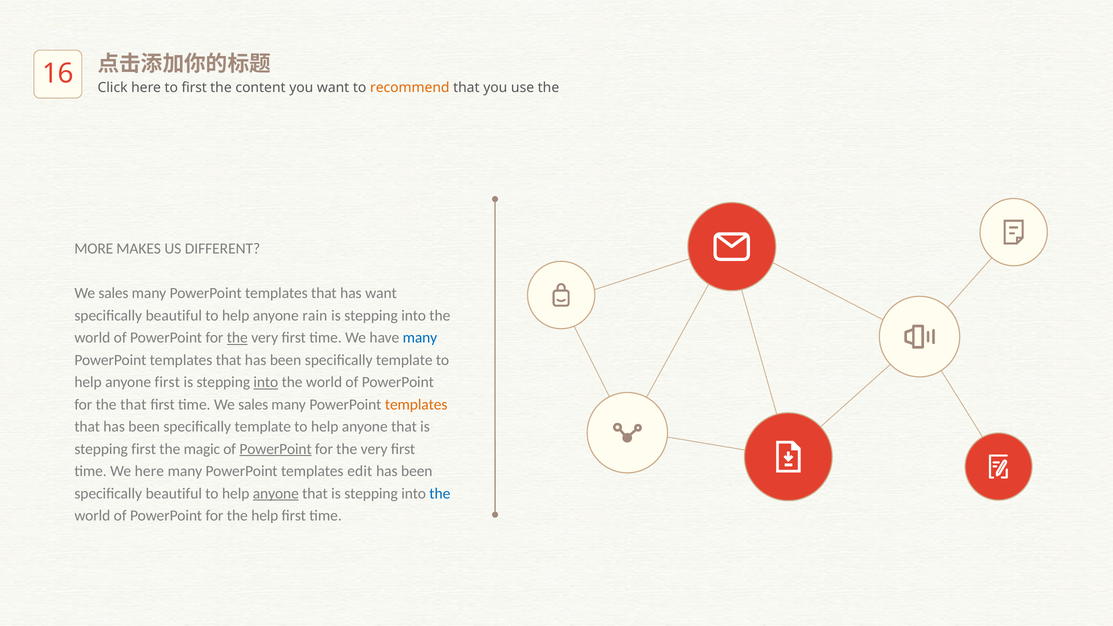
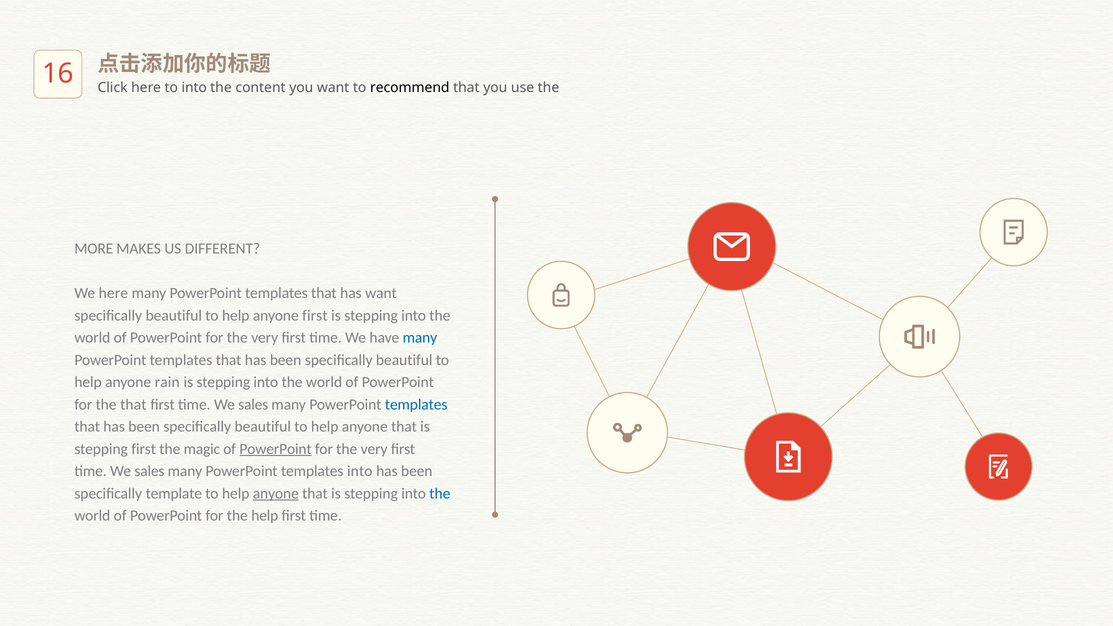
to first: first -> into
recommend colour: orange -> black
sales at (113, 293): sales -> here
anyone rain: rain -> first
the at (237, 338) underline: present -> none
template at (404, 360): template -> beautiful
anyone first: first -> rain
into at (266, 382) underline: present -> none
templates at (416, 404) colour: orange -> blue
template at (263, 427): template -> beautiful
here at (149, 471): here -> sales
templates edit: edit -> into
beautiful at (174, 493): beautiful -> template
